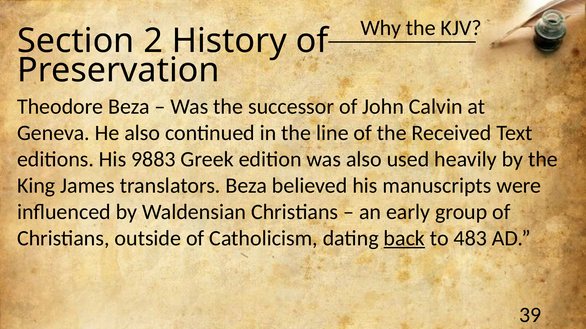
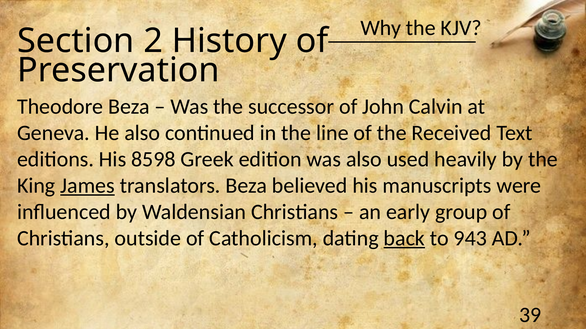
9883: 9883 -> 8598
James underline: none -> present
483: 483 -> 943
